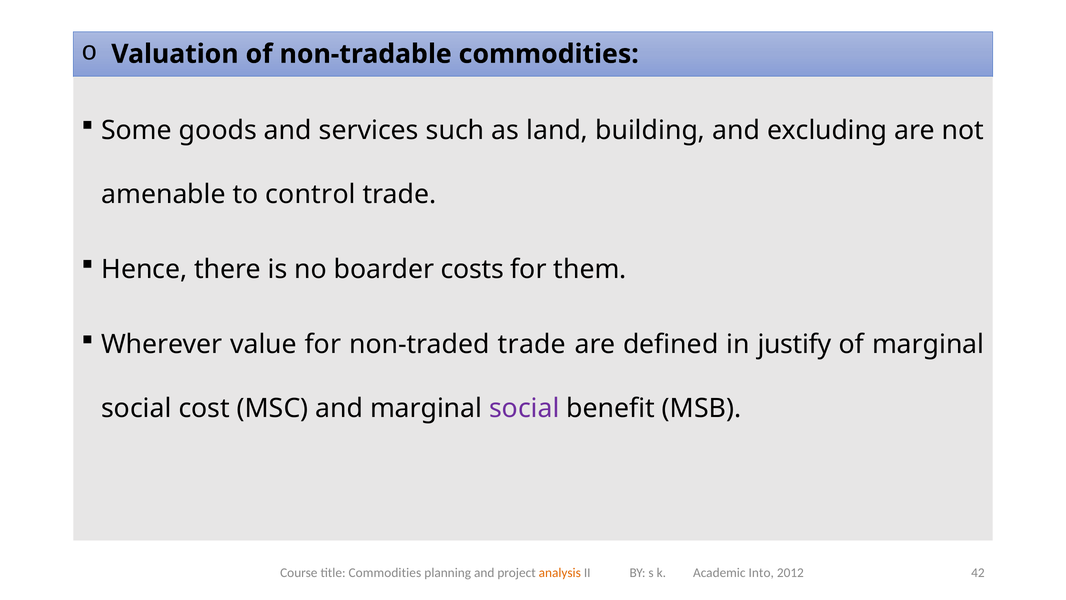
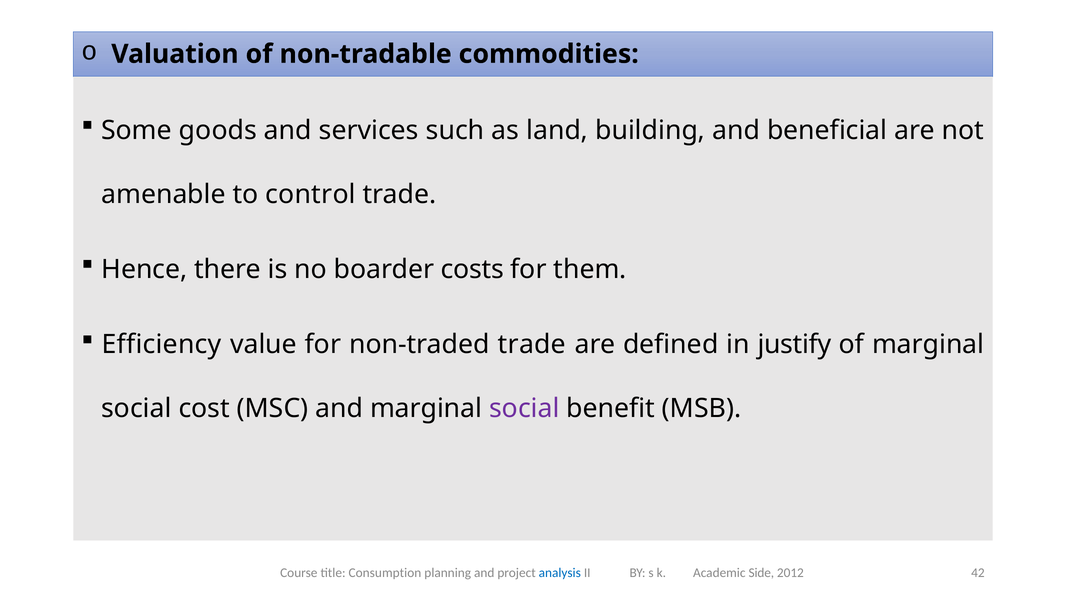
excluding: excluding -> beneficial
Wherever: Wherever -> Efficiency
title Commodities: Commodities -> Consumption
analysis colour: orange -> blue
Into: Into -> Side
